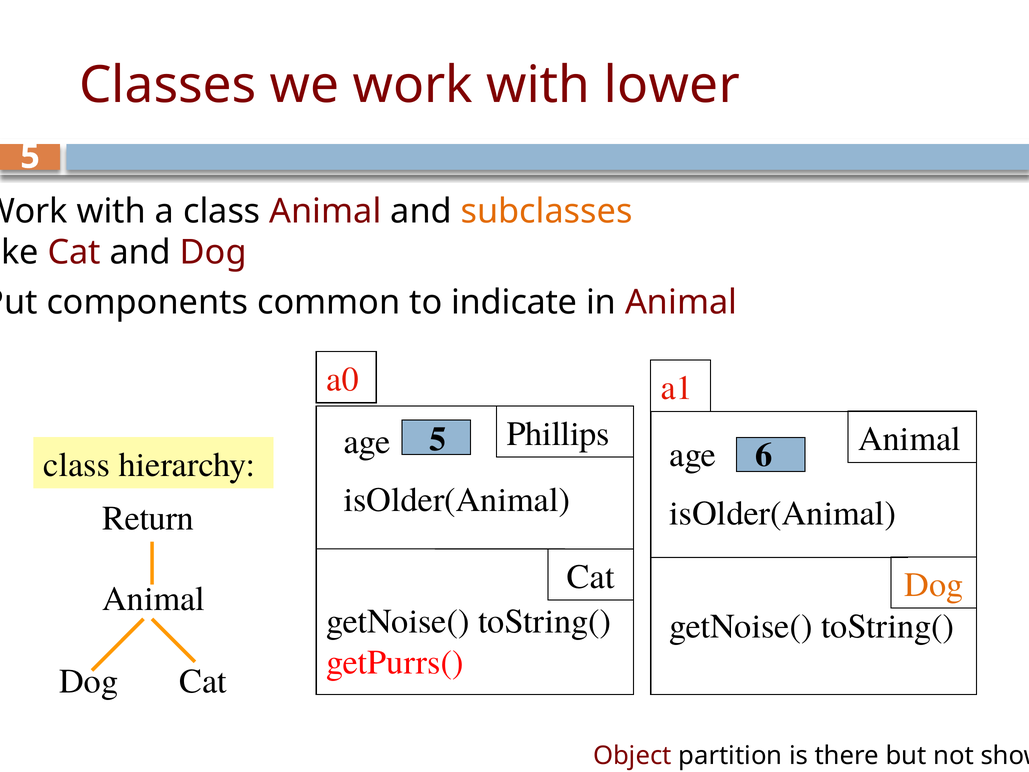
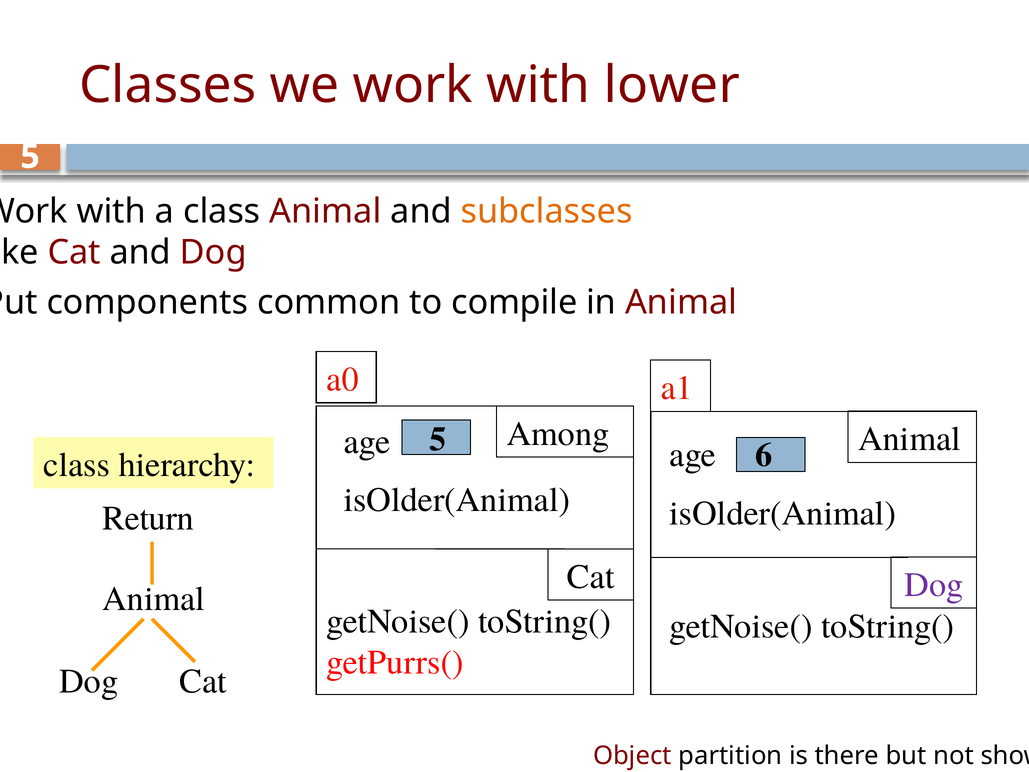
indicate: indicate -> compile
Phillips: Phillips -> Among
Dog at (934, 585) colour: orange -> purple
